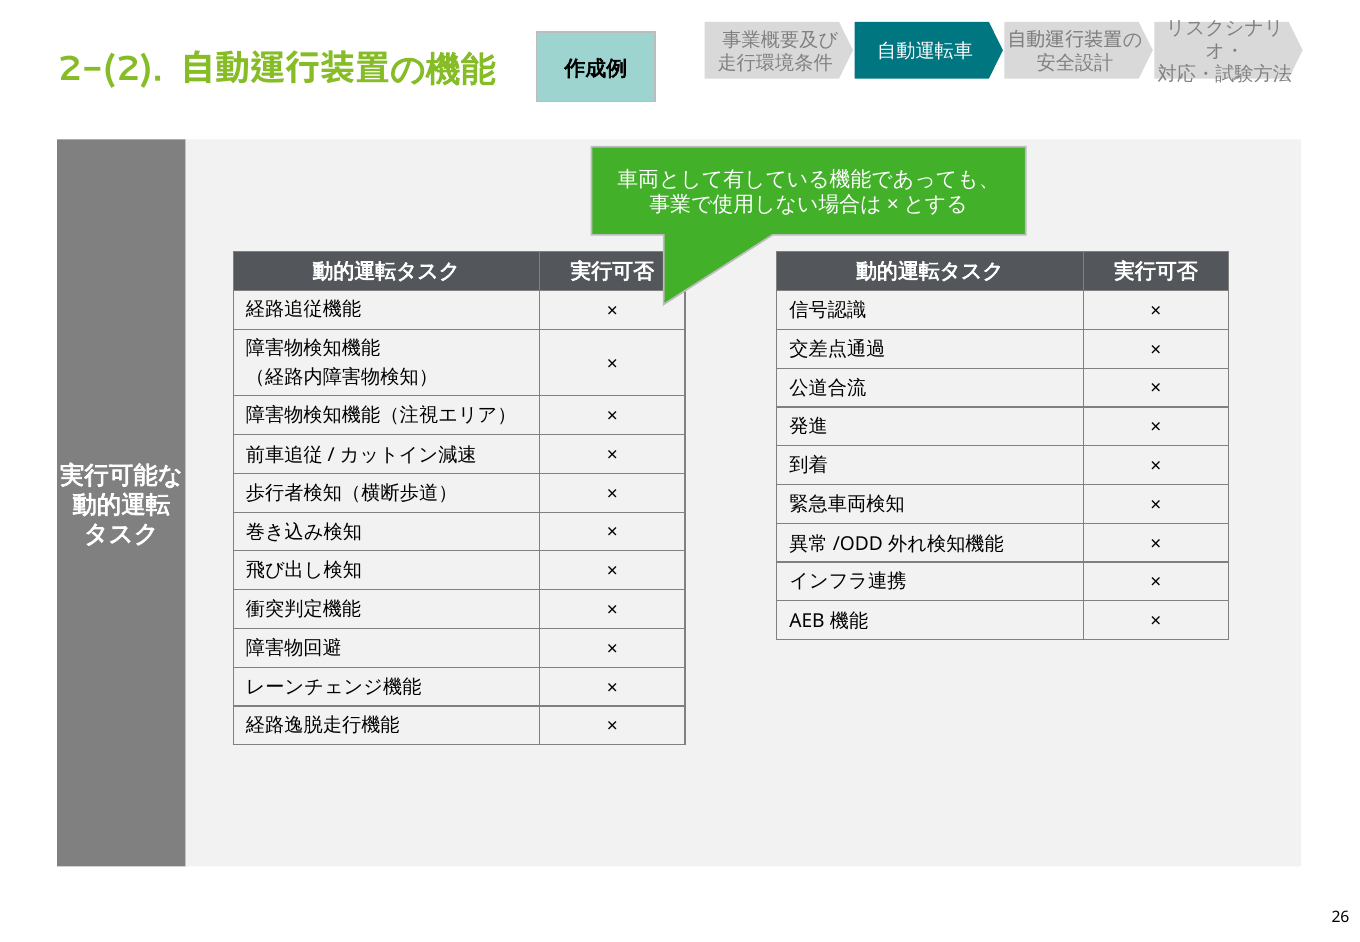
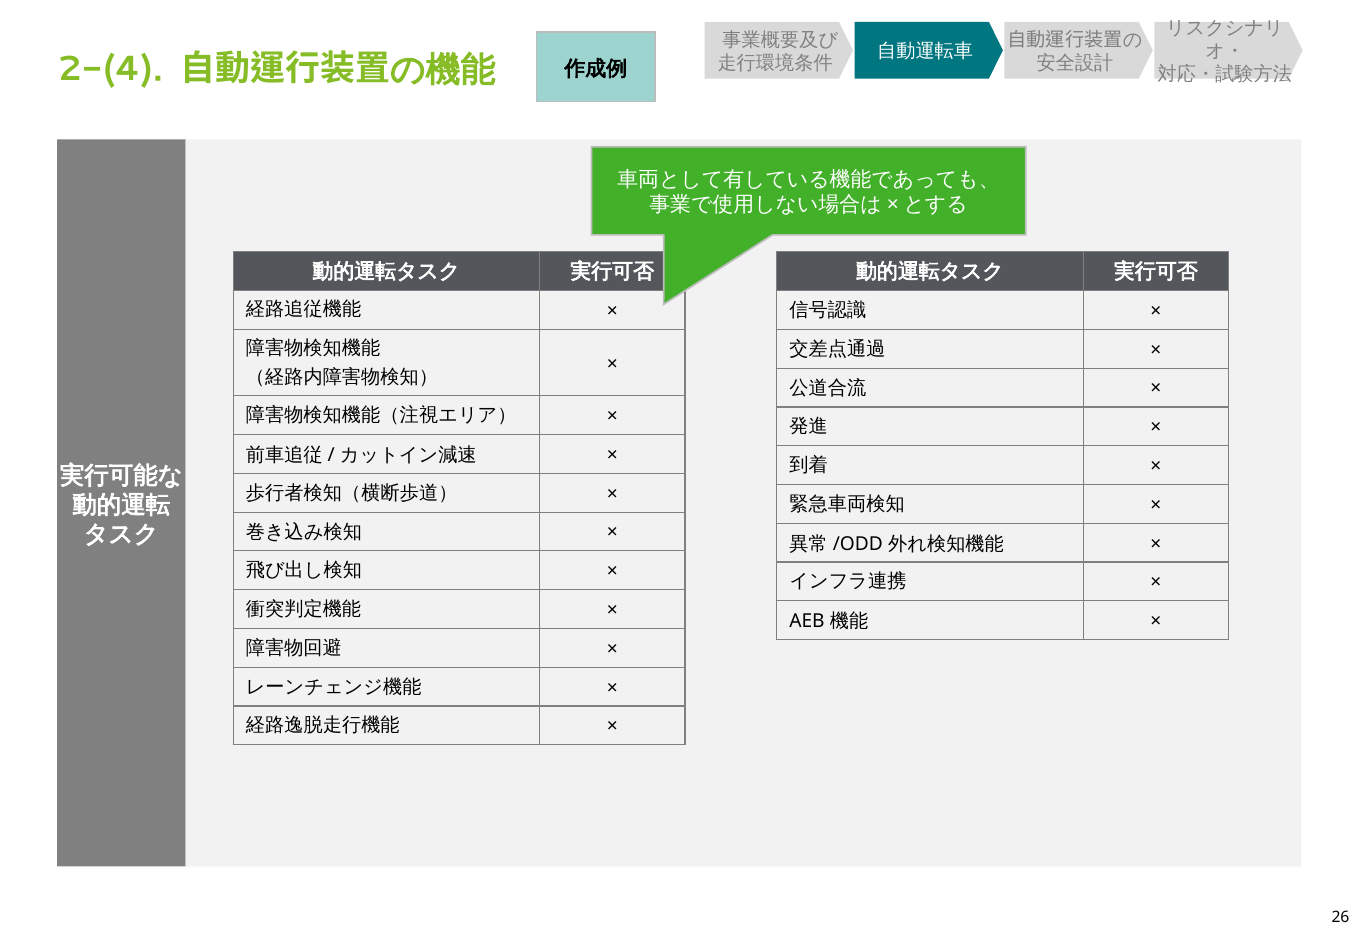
2-(2: 2-(2 -> 2-(4
